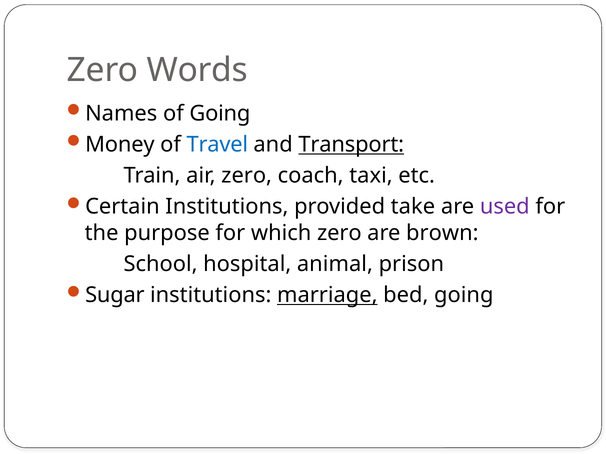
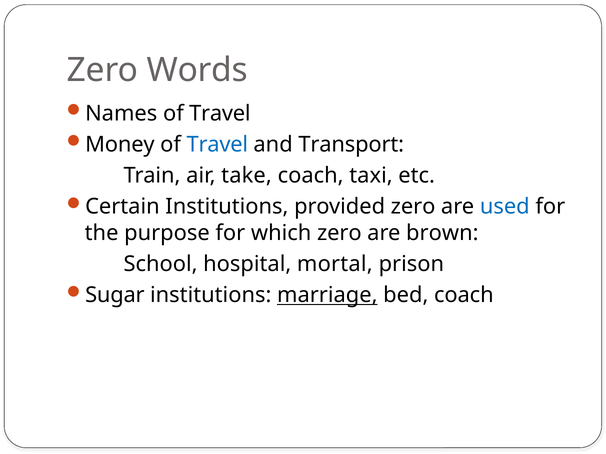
Names of Going: Going -> Travel
Transport underline: present -> none
air zero: zero -> take
provided take: take -> zero
used colour: purple -> blue
animal: animal -> mortal
bed going: going -> coach
